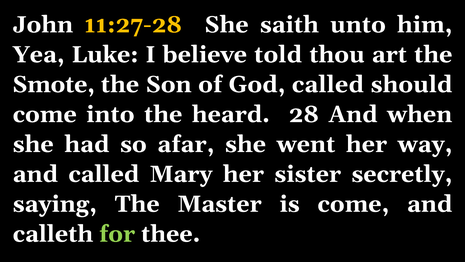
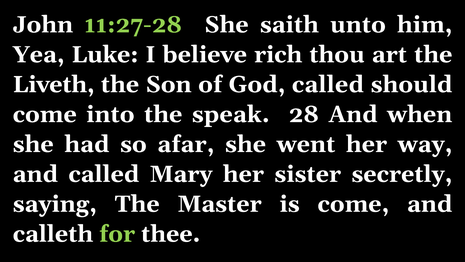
11:27-28 colour: yellow -> light green
told: told -> rich
Smote: Smote -> Liveth
heard: heard -> speak
